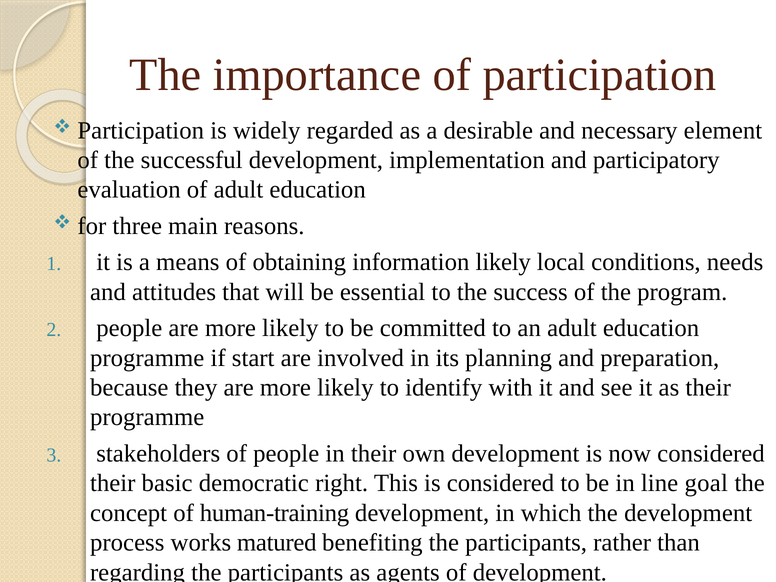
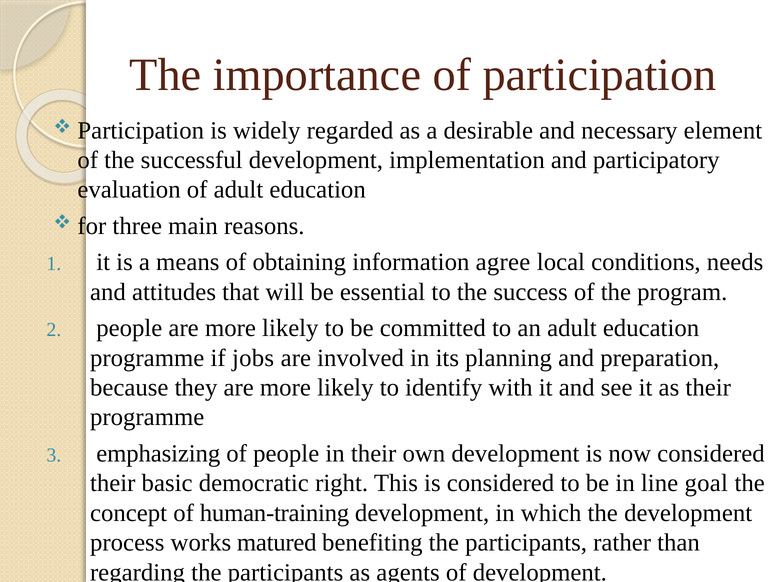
information likely: likely -> agree
start: start -> jobs
stakeholders: stakeholders -> emphasizing
